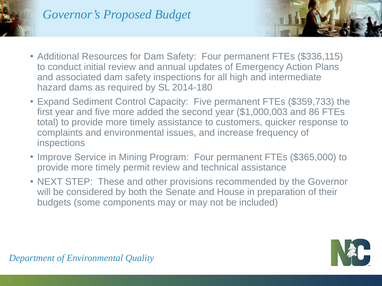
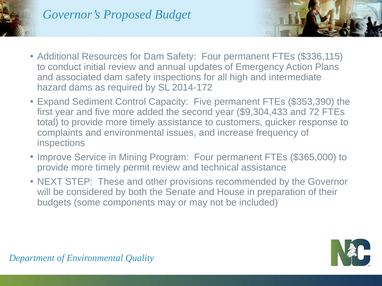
2014-180: 2014-180 -> 2014-172
$359,733: $359,733 -> $353,390
$1,000,003: $1,000,003 -> $9,304,433
86: 86 -> 72
